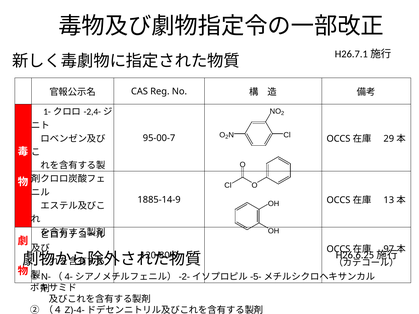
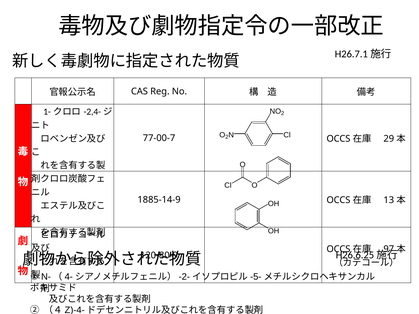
95-00-7: 95-00-7 -> 77-00-7
